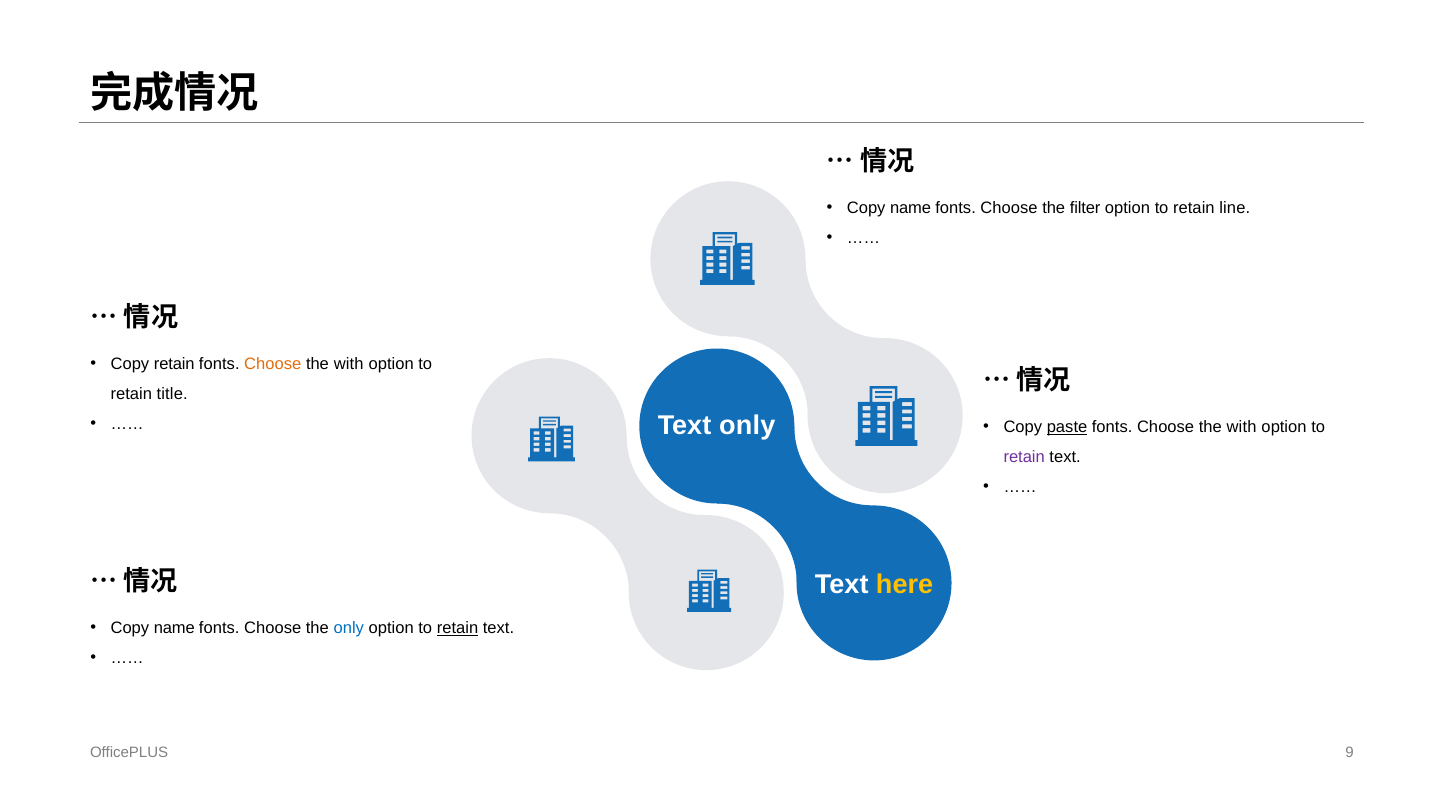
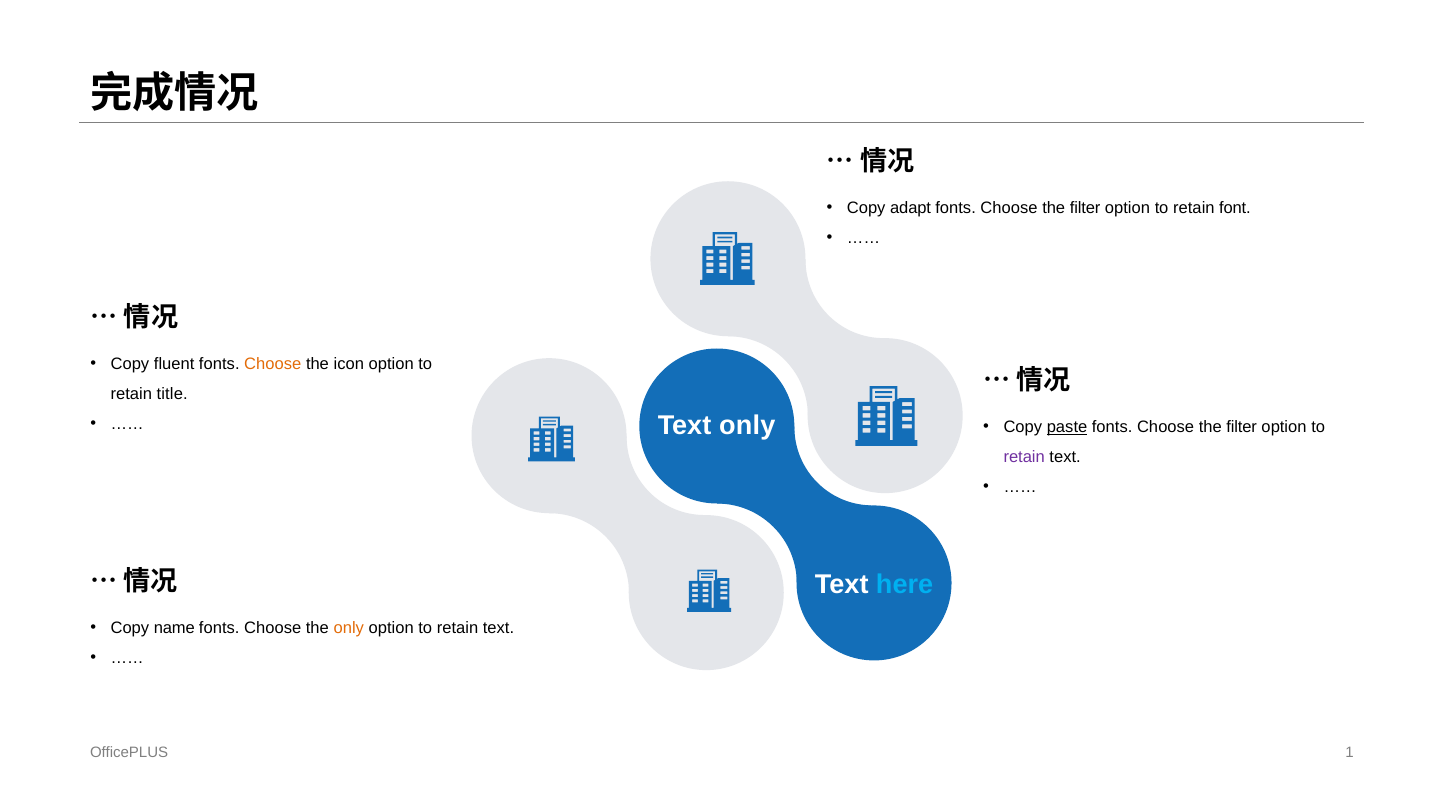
name at (911, 208): name -> adapt
line: line -> font
Copy retain: retain -> fluent
with at (349, 364): with -> icon
with at (1242, 427): with -> filter
here colour: yellow -> light blue
only at (349, 628) colour: blue -> orange
retain at (458, 628) underline: present -> none
9: 9 -> 1
